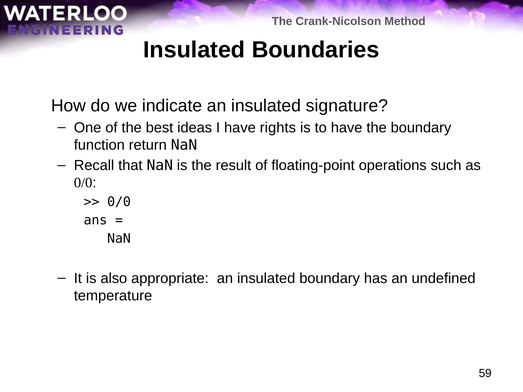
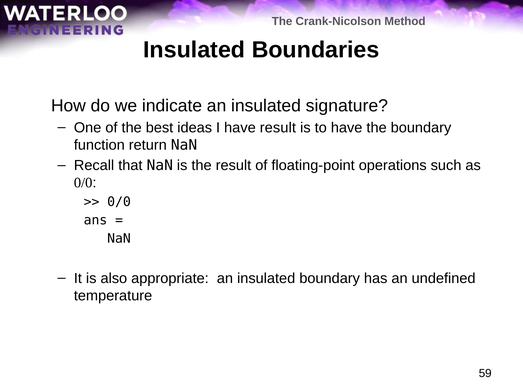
have rights: rights -> result
